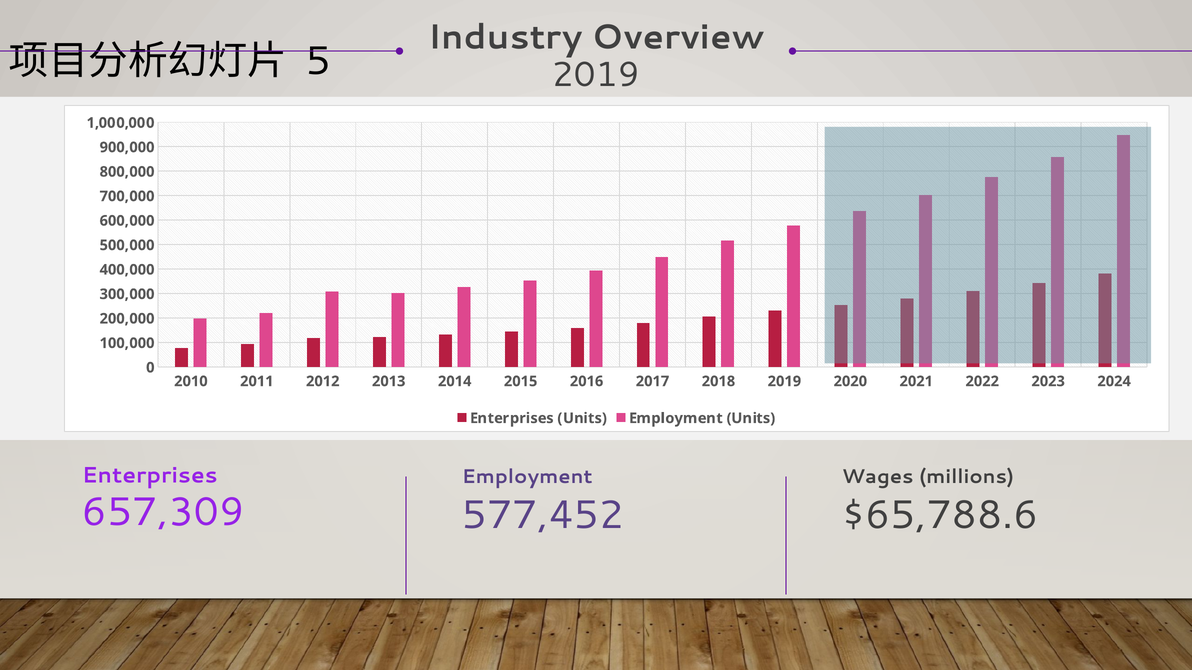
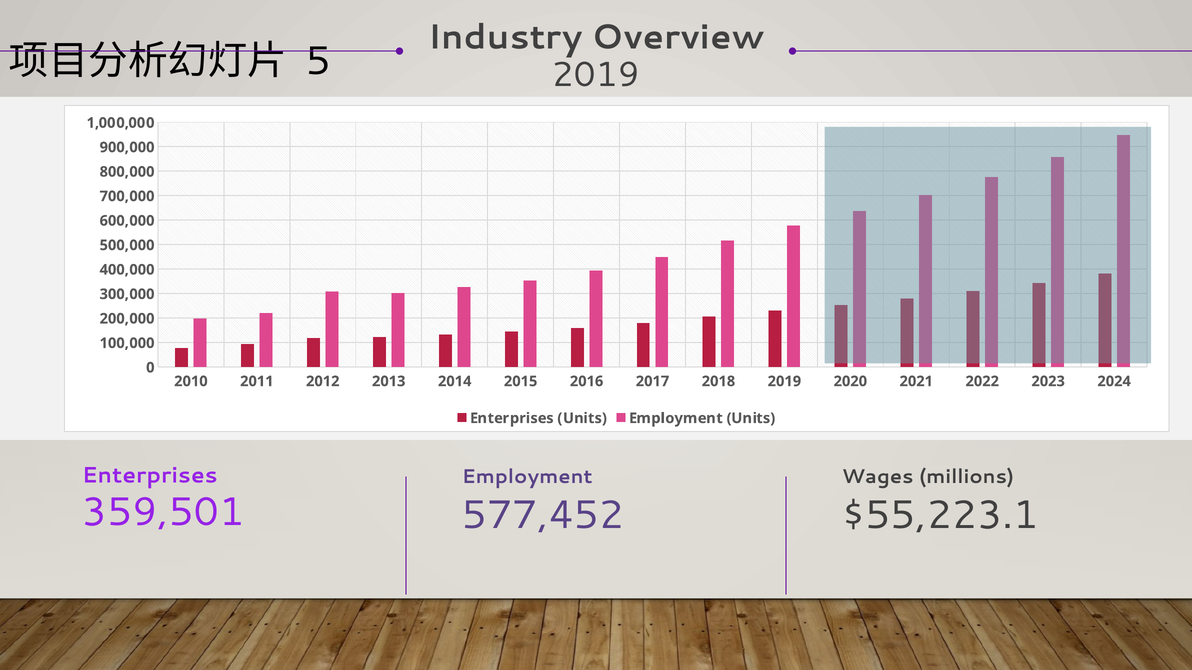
657,309: 657,309 -> 359,501
$65,788.6: $65,788.6 -> $55,223.1
